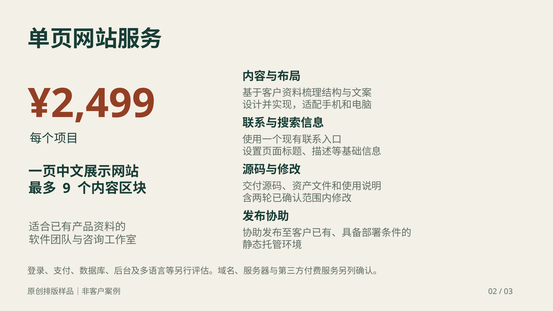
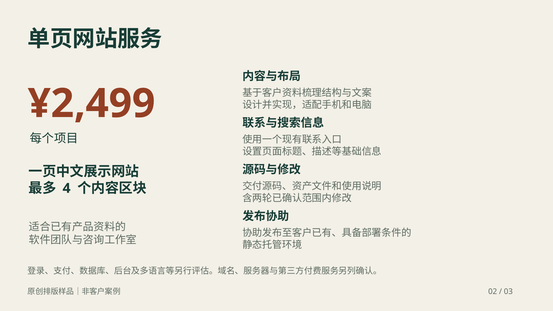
9: 9 -> 4
